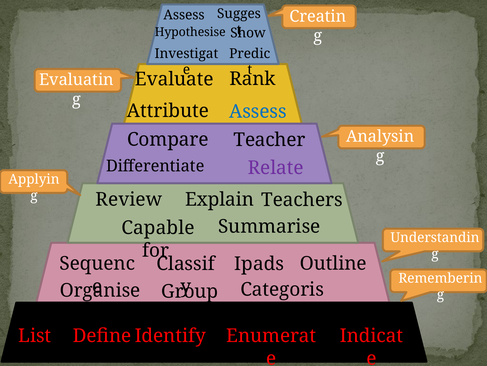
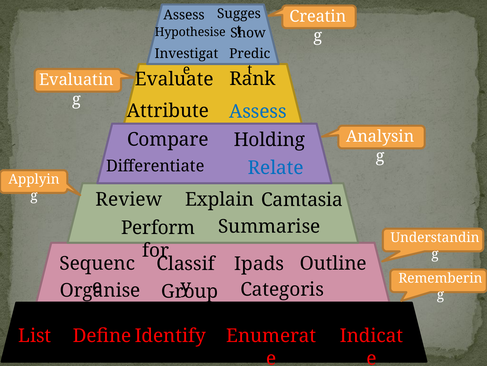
Teacher: Teacher -> Holding
Relate colour: purple -> blue
Teachers: Teachers -> Camtasia
Capable: Capable -> Perform
